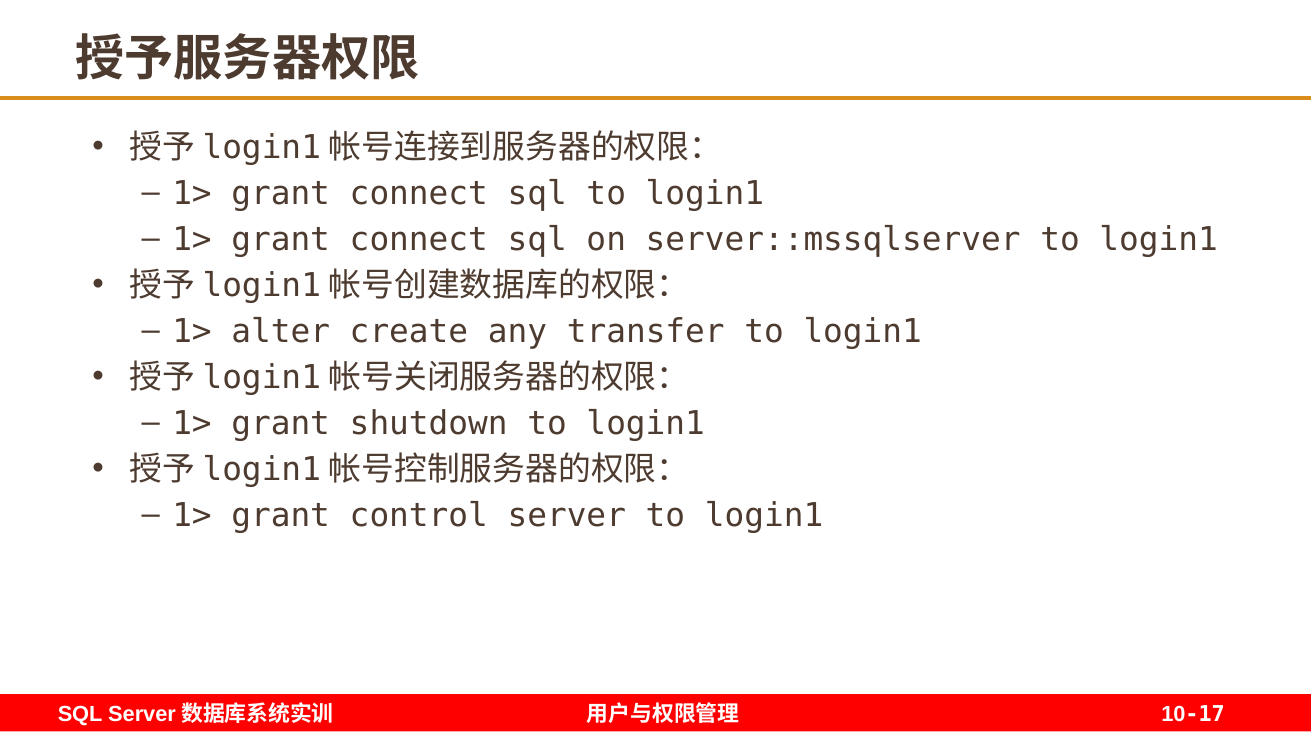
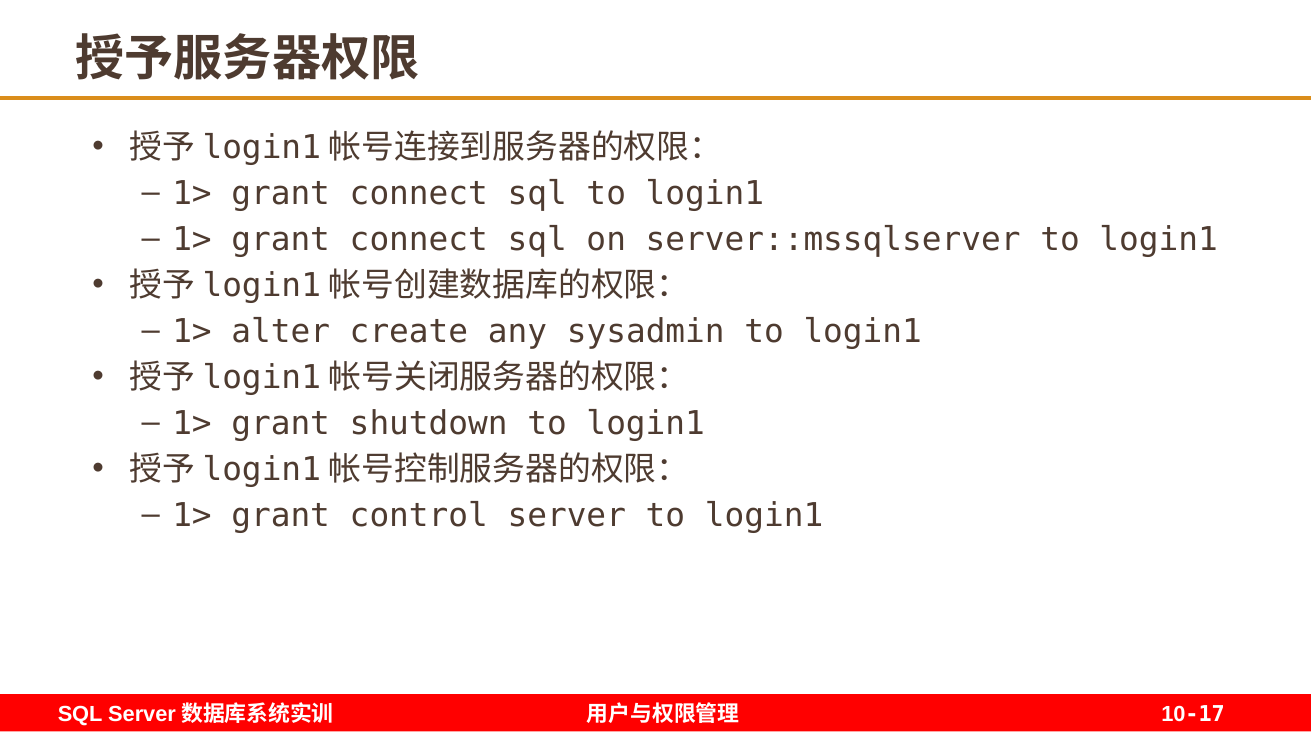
transfer: transfer -> sysadmin
